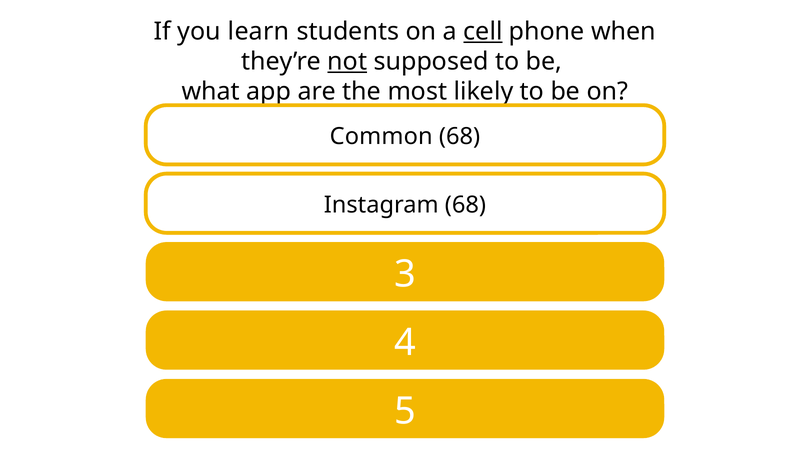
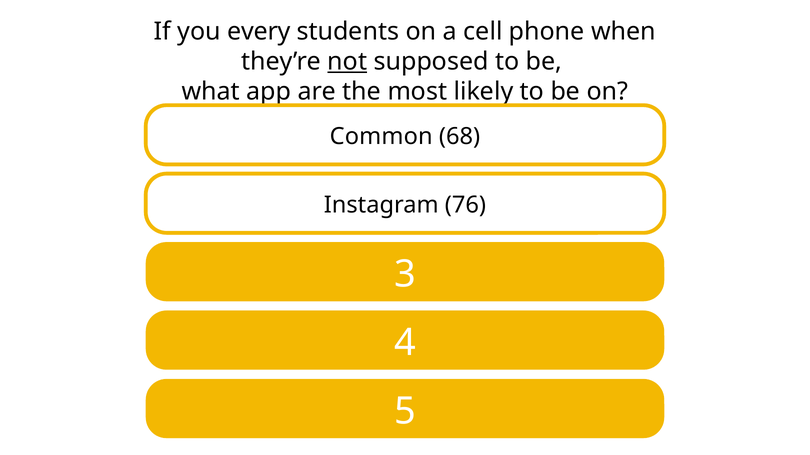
learn: learn -> every
cell underline: present -> none
Instagram 68: 68 -> 76
